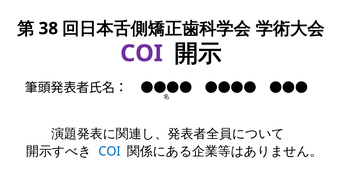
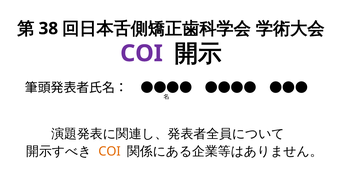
COI at (110, 151) colour: blue -> orange
